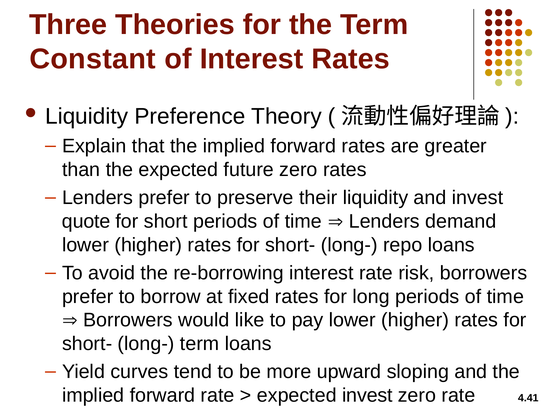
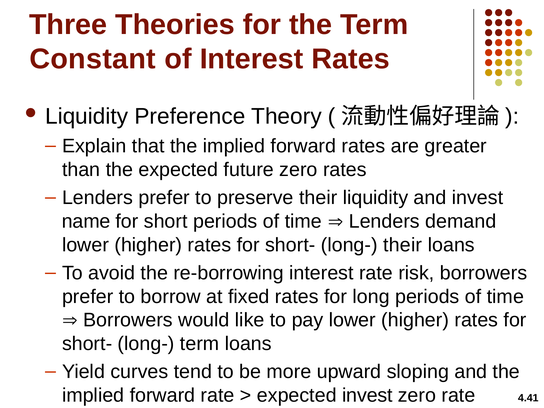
quote: quote -> name
long- repo: repo -> their
